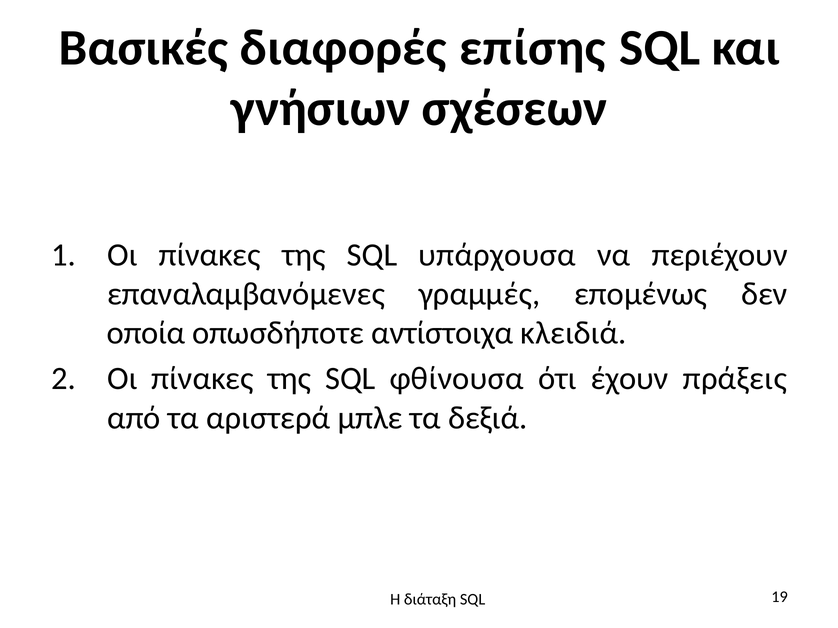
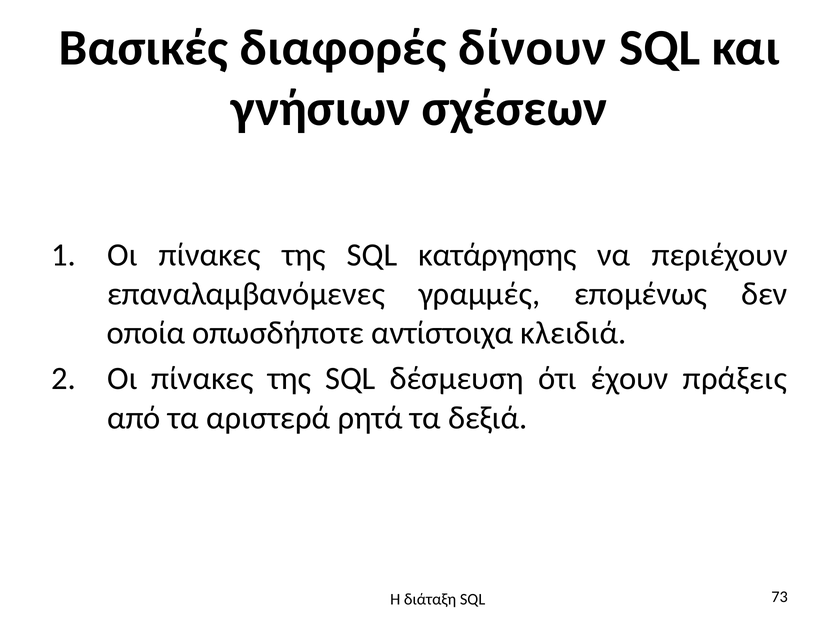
επίσης: επίσης -> δίνουν
υπάρχουσα: υπάρχουσα -> κατάργησης
φθίνουσα: φθίνουσα -> δέσμευση
μπλε: μπλε -> ρητά
19: 19 -> 73
